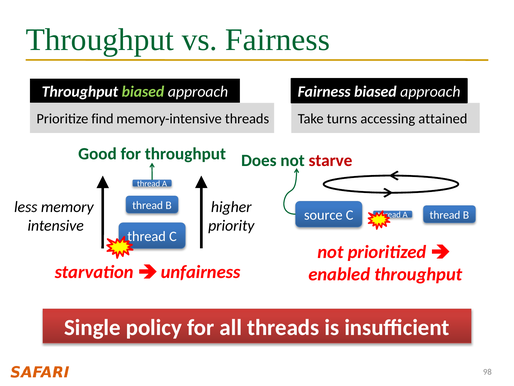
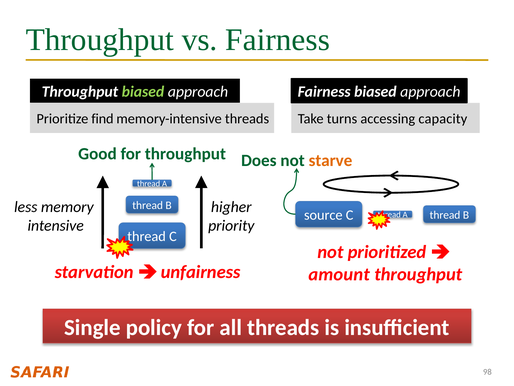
attained: attained -> capacity
starve colour: red -> orange
enabled: enabled -> amount
